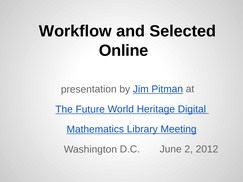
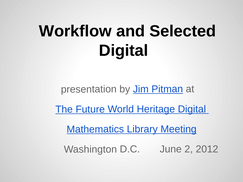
Online at (124, 51): Online -> Digital
